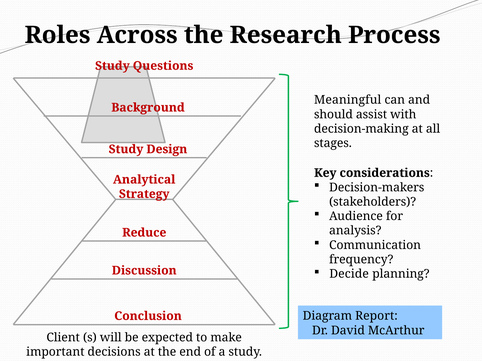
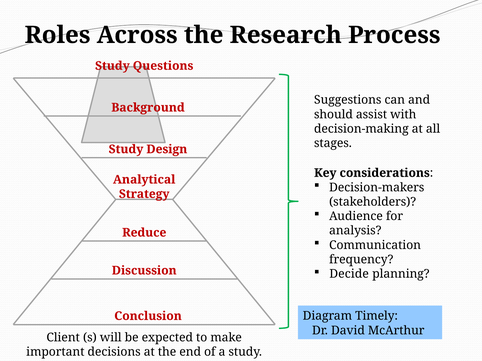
Meaningful: Meaningful -> Suggestions
Report: Report -> Timely
